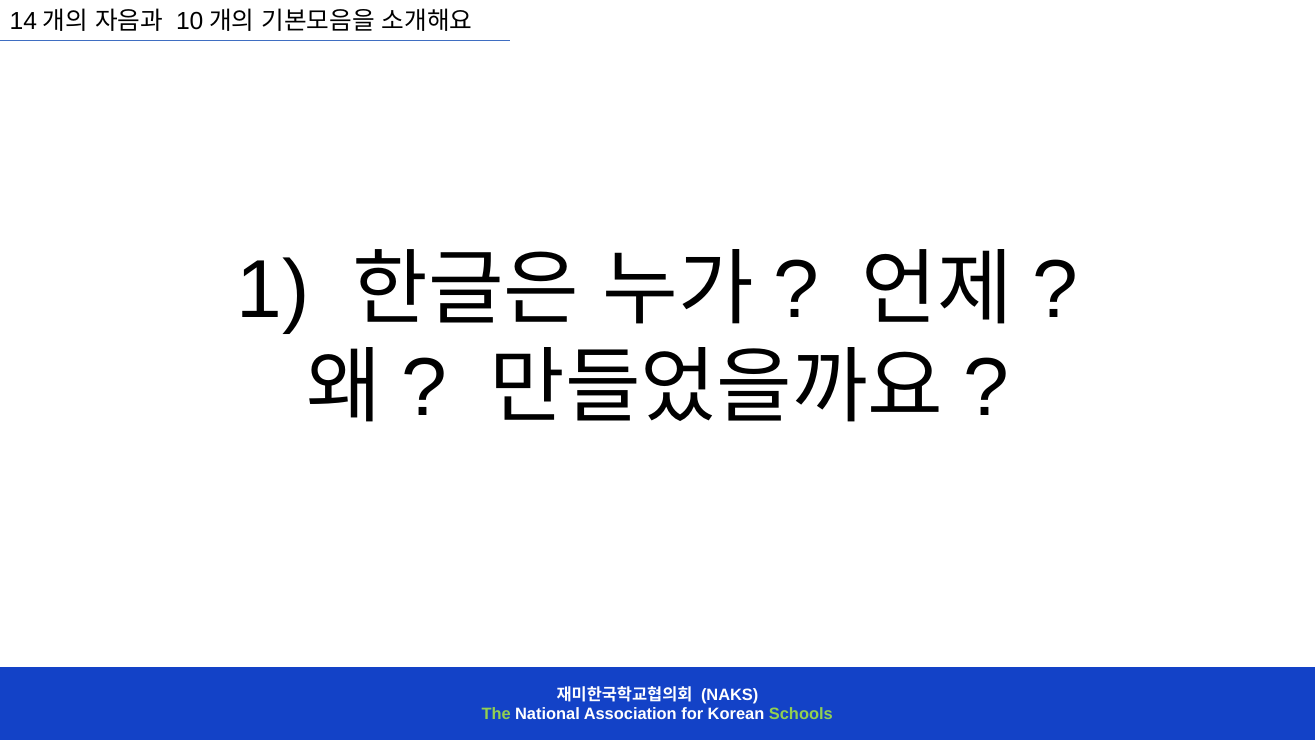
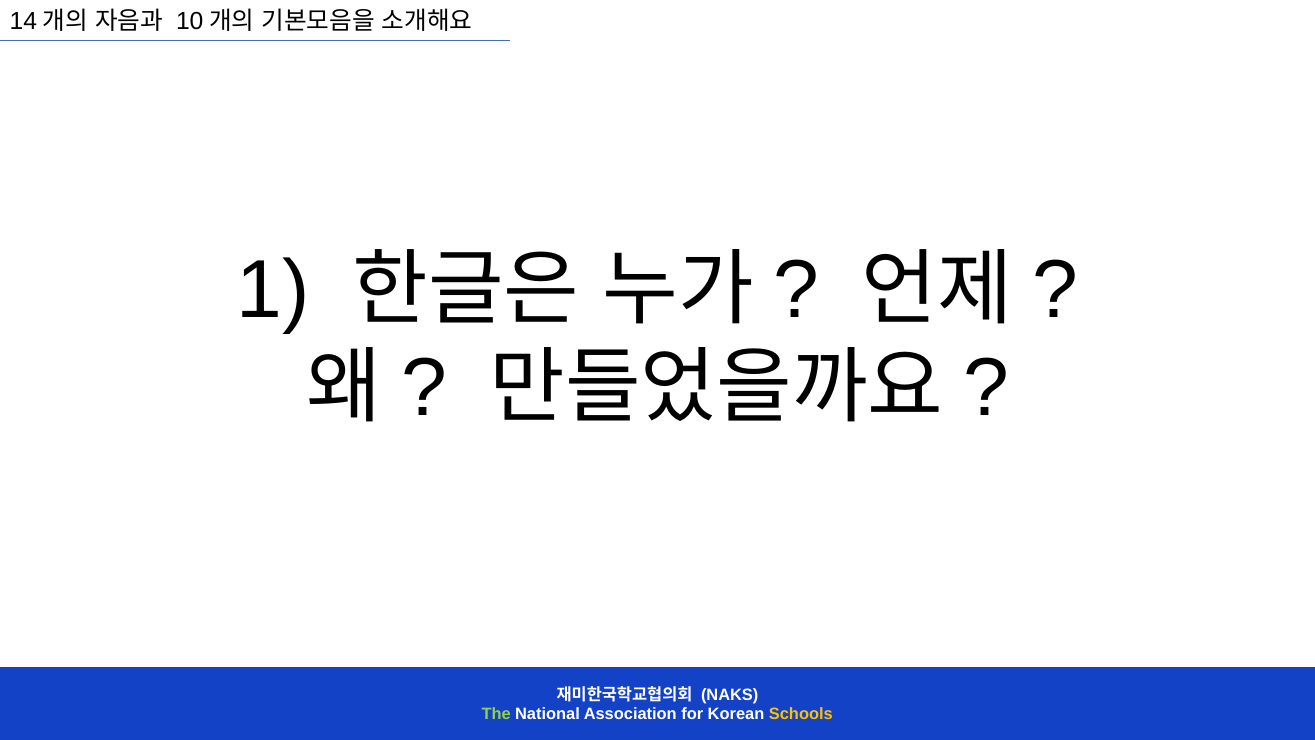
Schools colour: light green -> yellow
